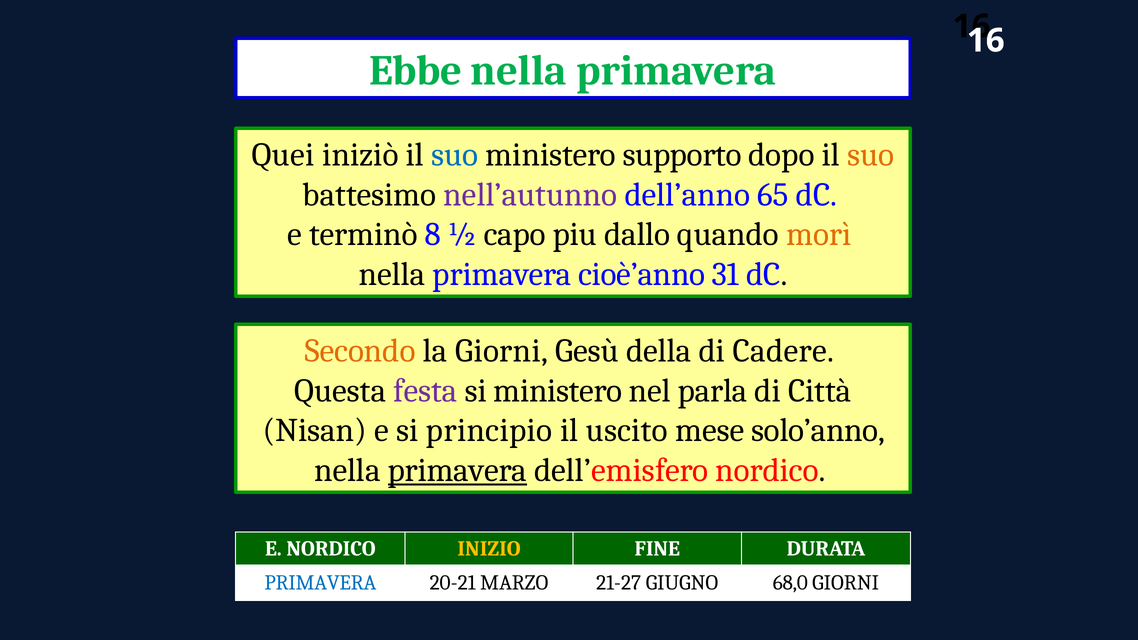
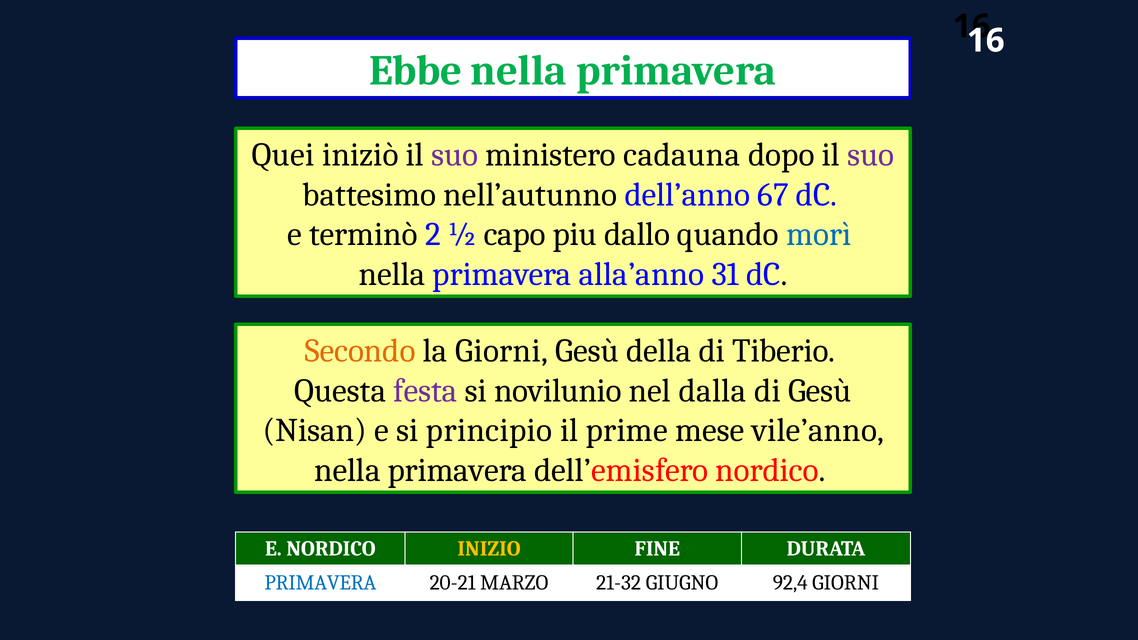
suo at (455, 155) colour: blue -> purple
supporto: supporto -> cadauna
suo at (871, 155) colour: orange -> purple
nell’autunno colour: purple -> black
65: 65 -> 67
8: 8 -> 2
morì colour: orange -> blue
cioè’anno: cioè’anno -> alla’anno
Cadere: Cadere -> Tiberio
si ministero: ministero -> novilunio
parla: parla -> dalla
di Città: Città -> Gesù
uscito: uscito -> prime
solo’anno: solo’anno -> vile’anno
primavera at (457, 470) underline: present -> none
21-27: 21-27 -> 21-32
68,0: 68,0 -> 92,4
